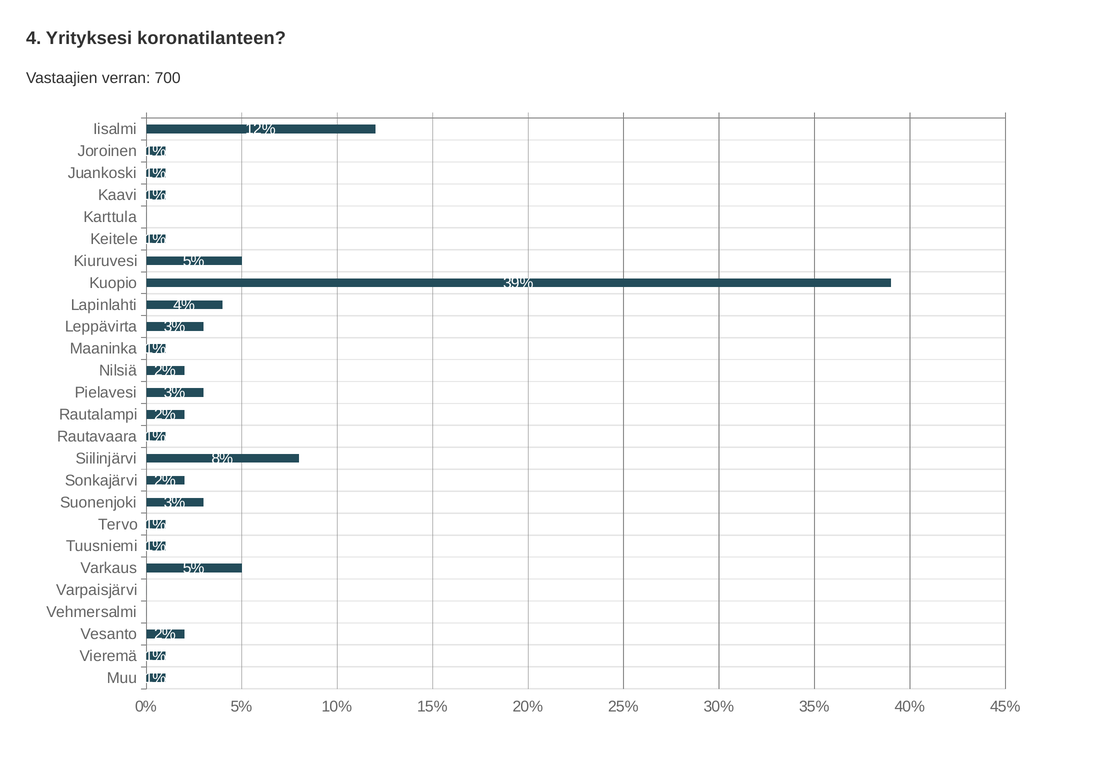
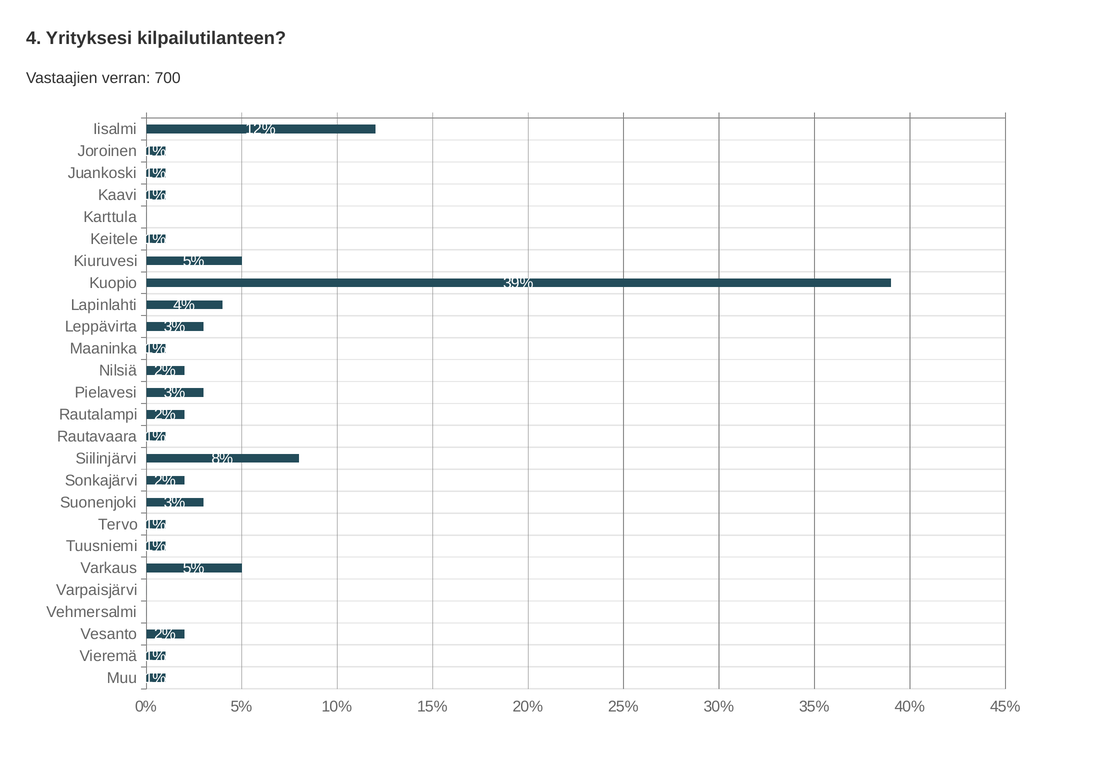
koronatilanteen: koronatilanteen -> kilpailutilanteen
